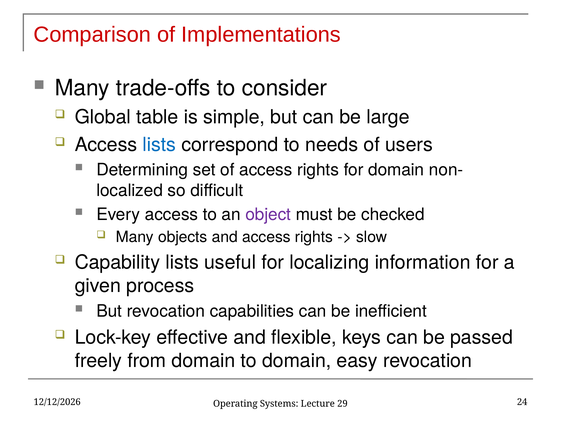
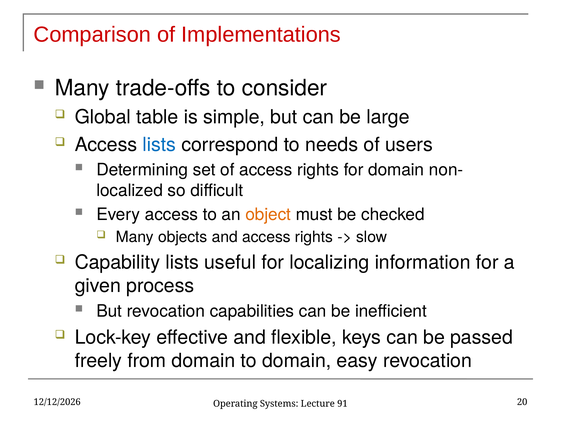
object colour: purple -> orange
24: 24 -> 20
29: 29 -> 91
